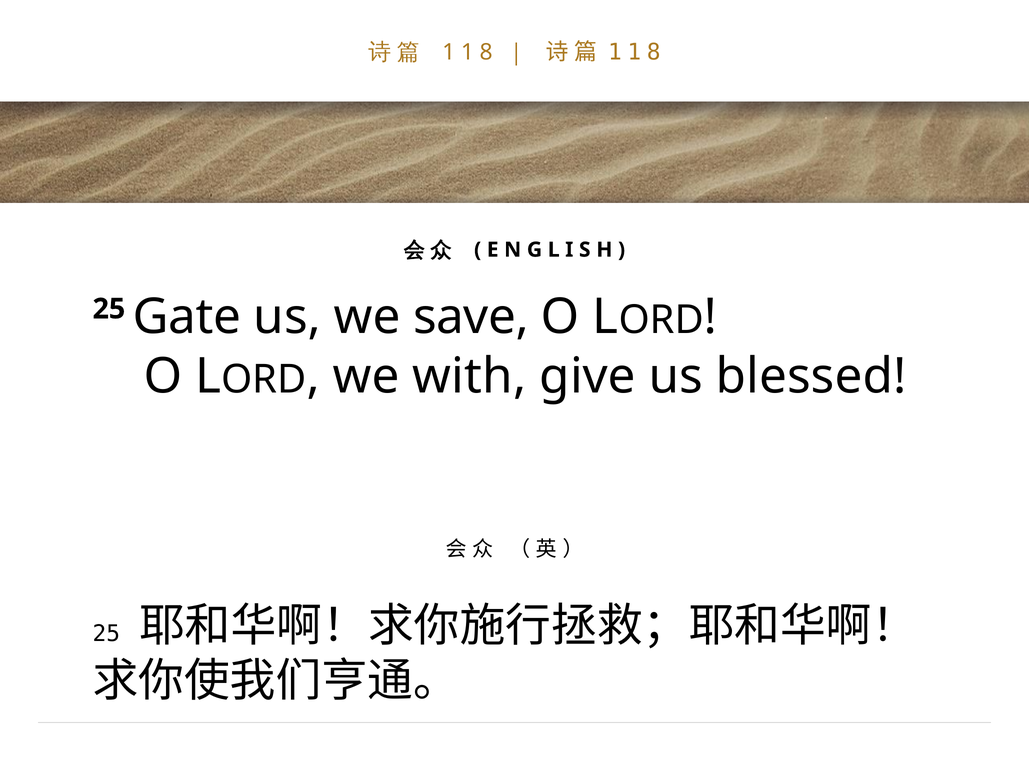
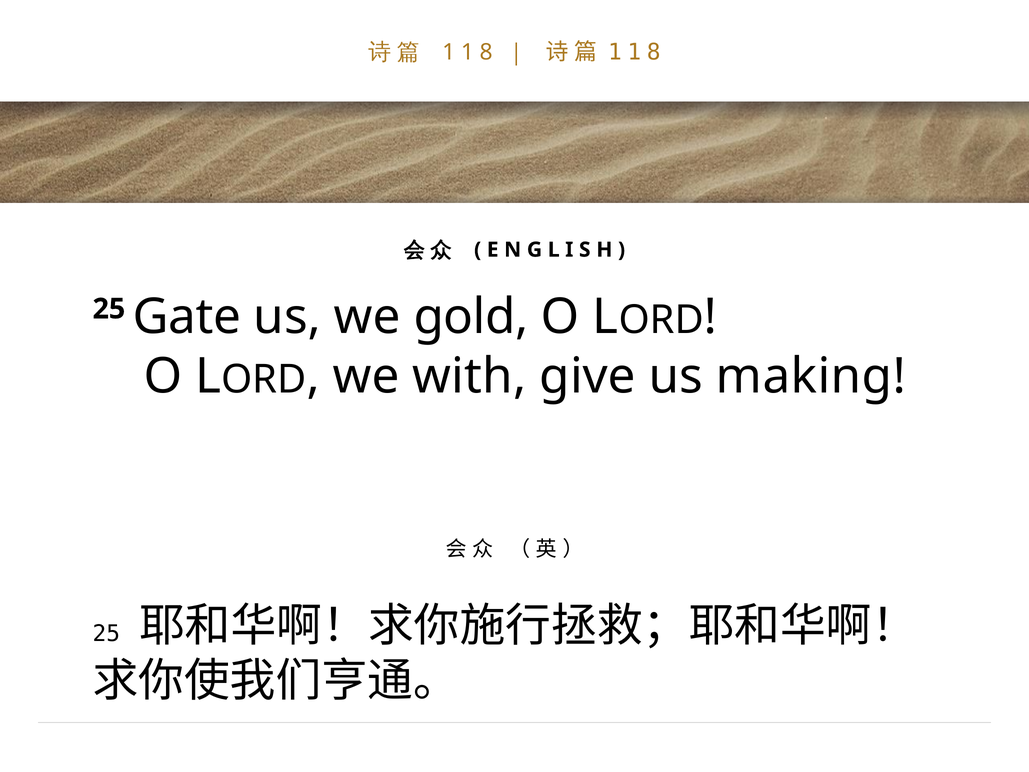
save: save -> gold
blessed: blessed -> making
